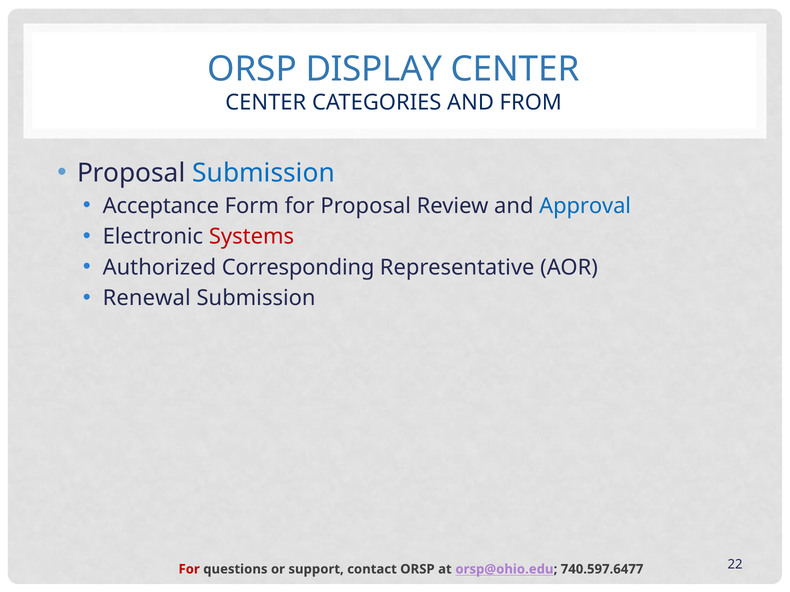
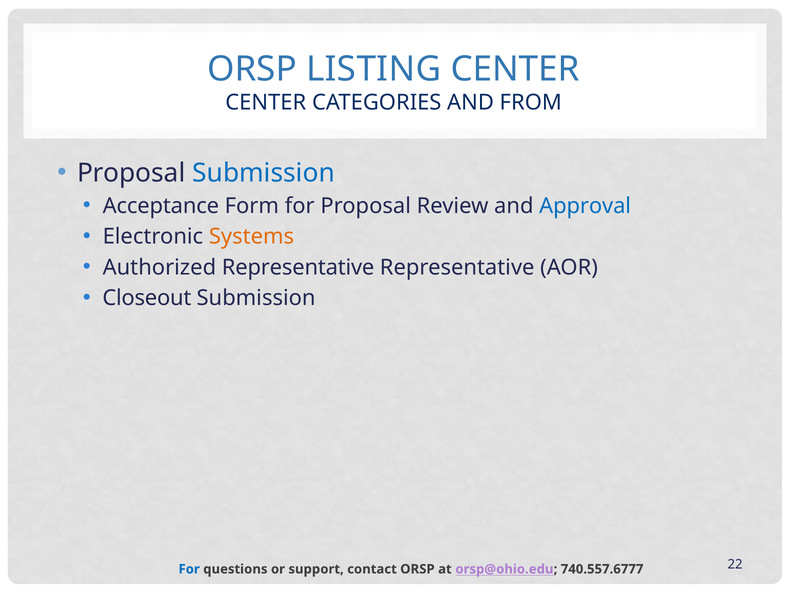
DISPLAY: DISPLAY -> LISTING
Systems colour: red -> orange
Authorized Corresponding: Corresponding -> Representative
Renewal: Renewal -> Closeout
For at (189, 570) colour: red -> blue
740.597.6477: 740.597.6477 -> 740.557.6777
